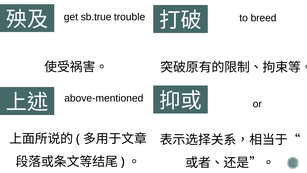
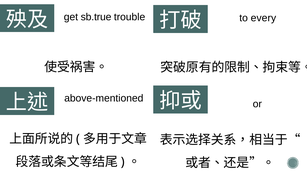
breed: breed -> every
